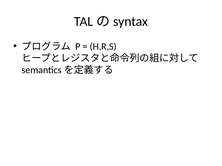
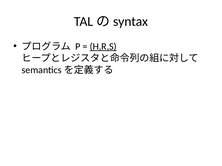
H,R,S underline: none -> present
